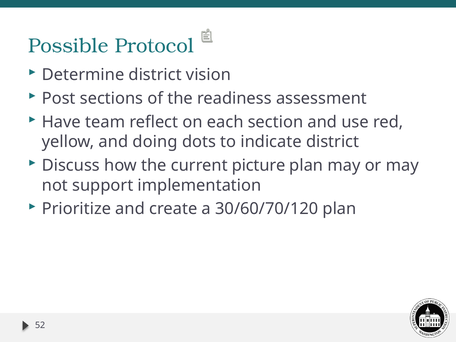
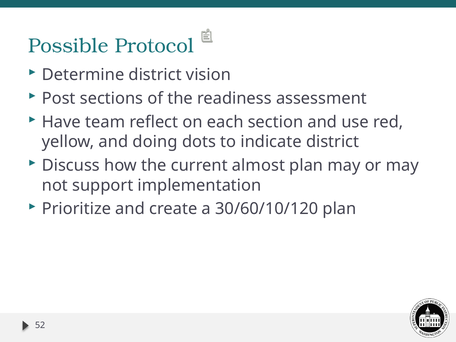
picture: picture -> almost
30/60/70/120: 30/60/70/120 -> 30/60/10/120
